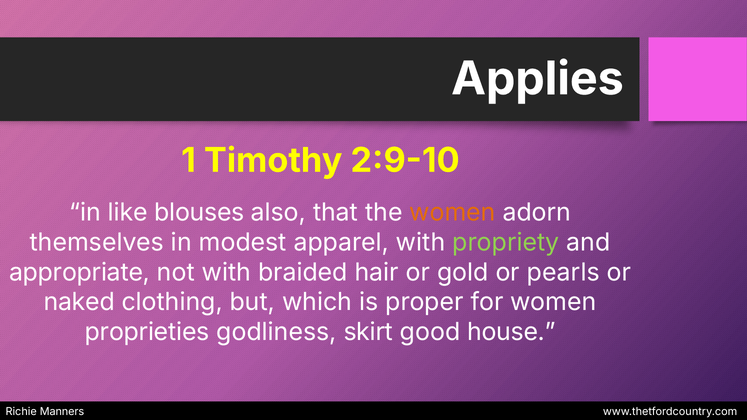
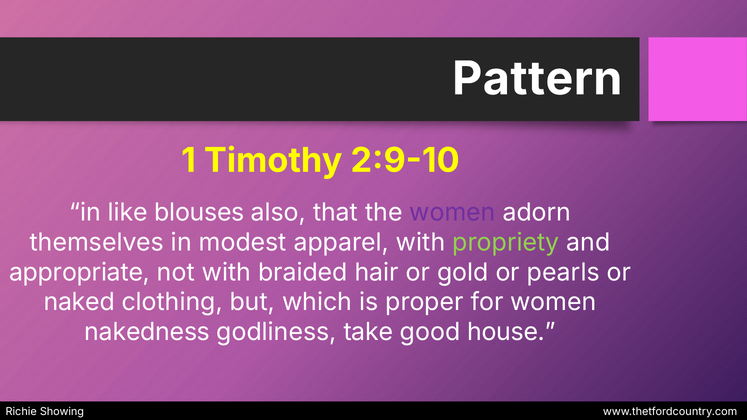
Applies: Applies -> Pattern
women at (453, 213) colour: orange -> purple
proprieties: proprieties -> nakedness
skirt: skirt -> take
Manners: Manners -> Showing
